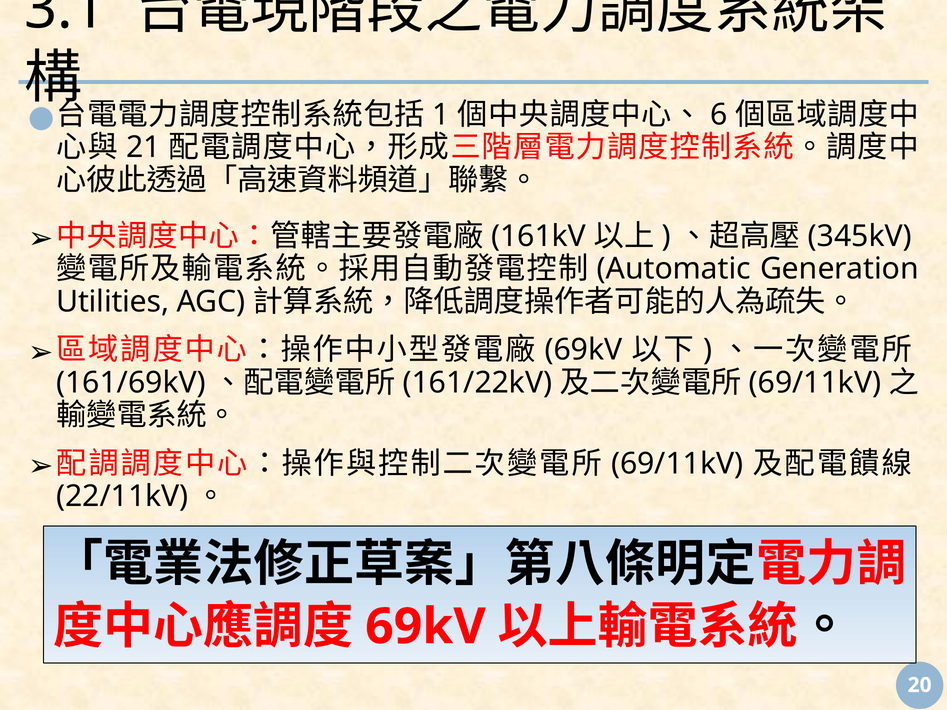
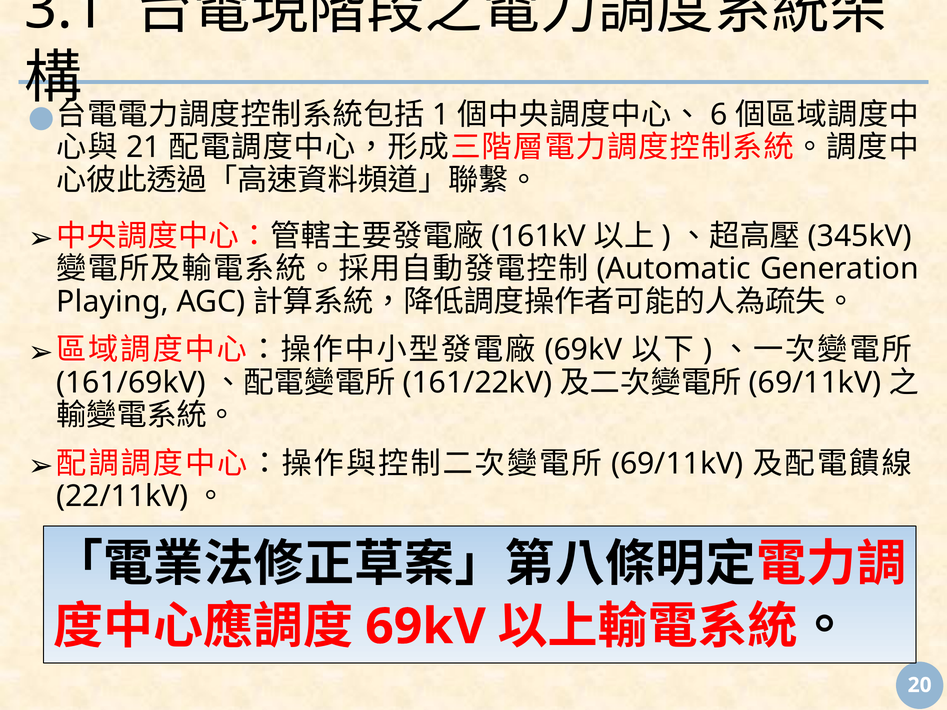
Utilities: Utilities -> Playing
